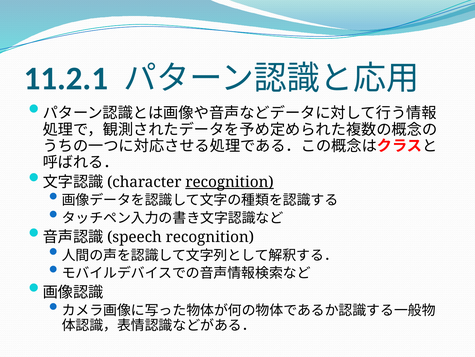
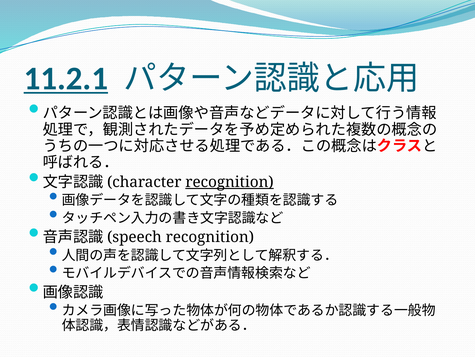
11.2.1 underline: none -> present
